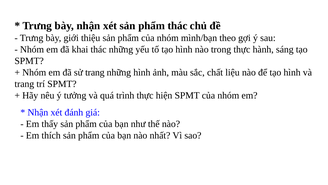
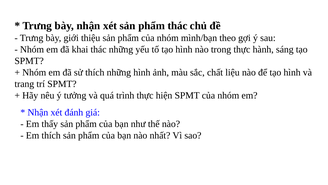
sử trang: trang -> thích
